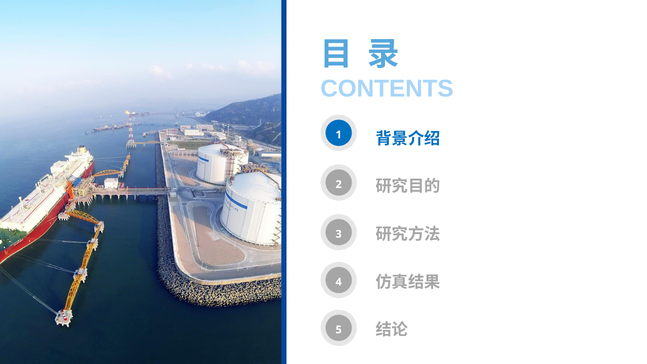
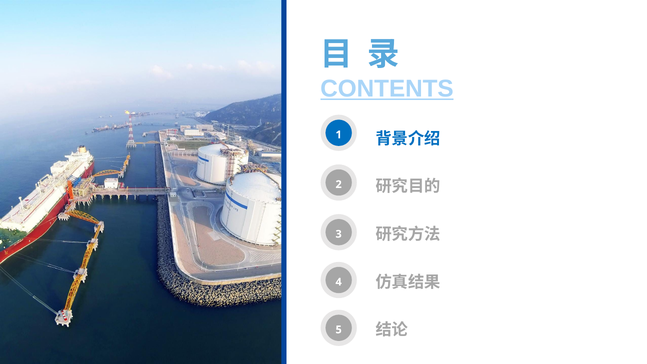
CONTENTS underline: none -> present
